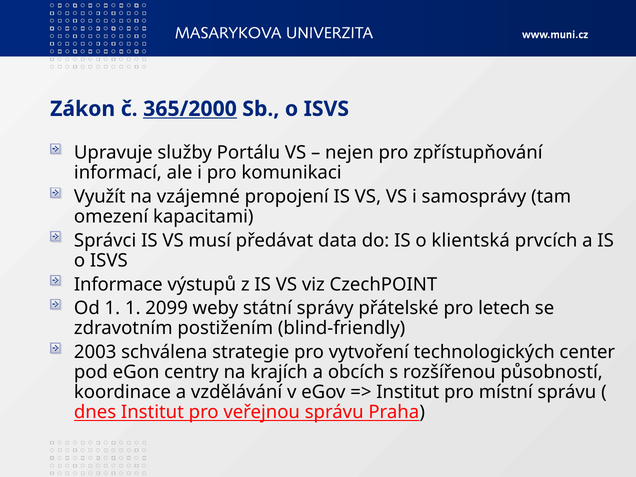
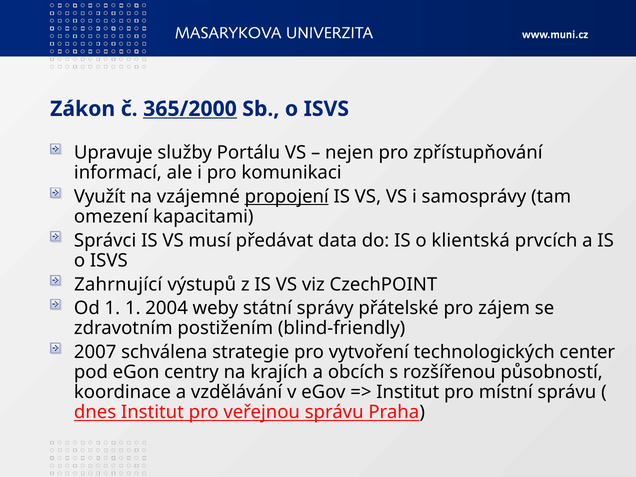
propojení underline: none -> present
Informace: Informace -> Zahrnující
2099: 2099 -> 2004
letech: letech -> zájem
2003: 2003 -> 2007
